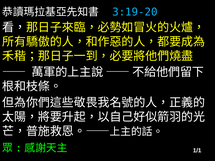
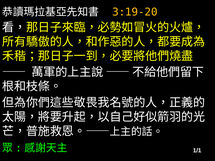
3:19-20 colour: light blue -> yellow
